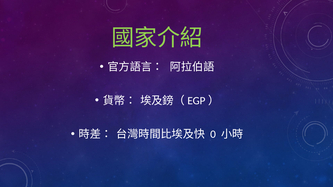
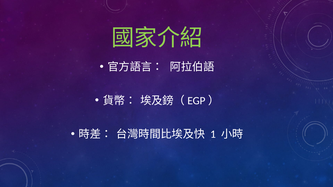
0: 0 -> 1
